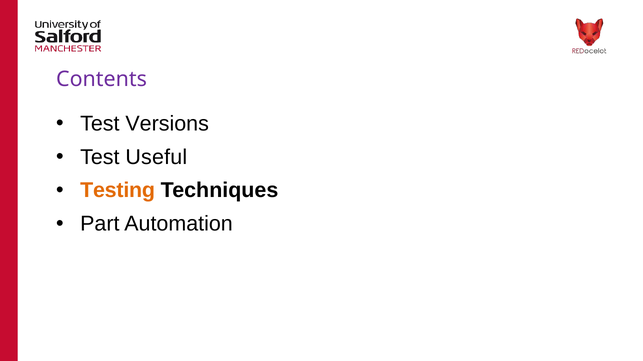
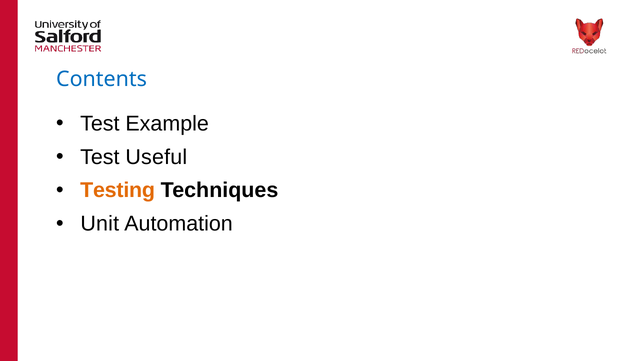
Contents colour: purple -> blue
Versions: Versions -> Example
Part: Part -> Unit
